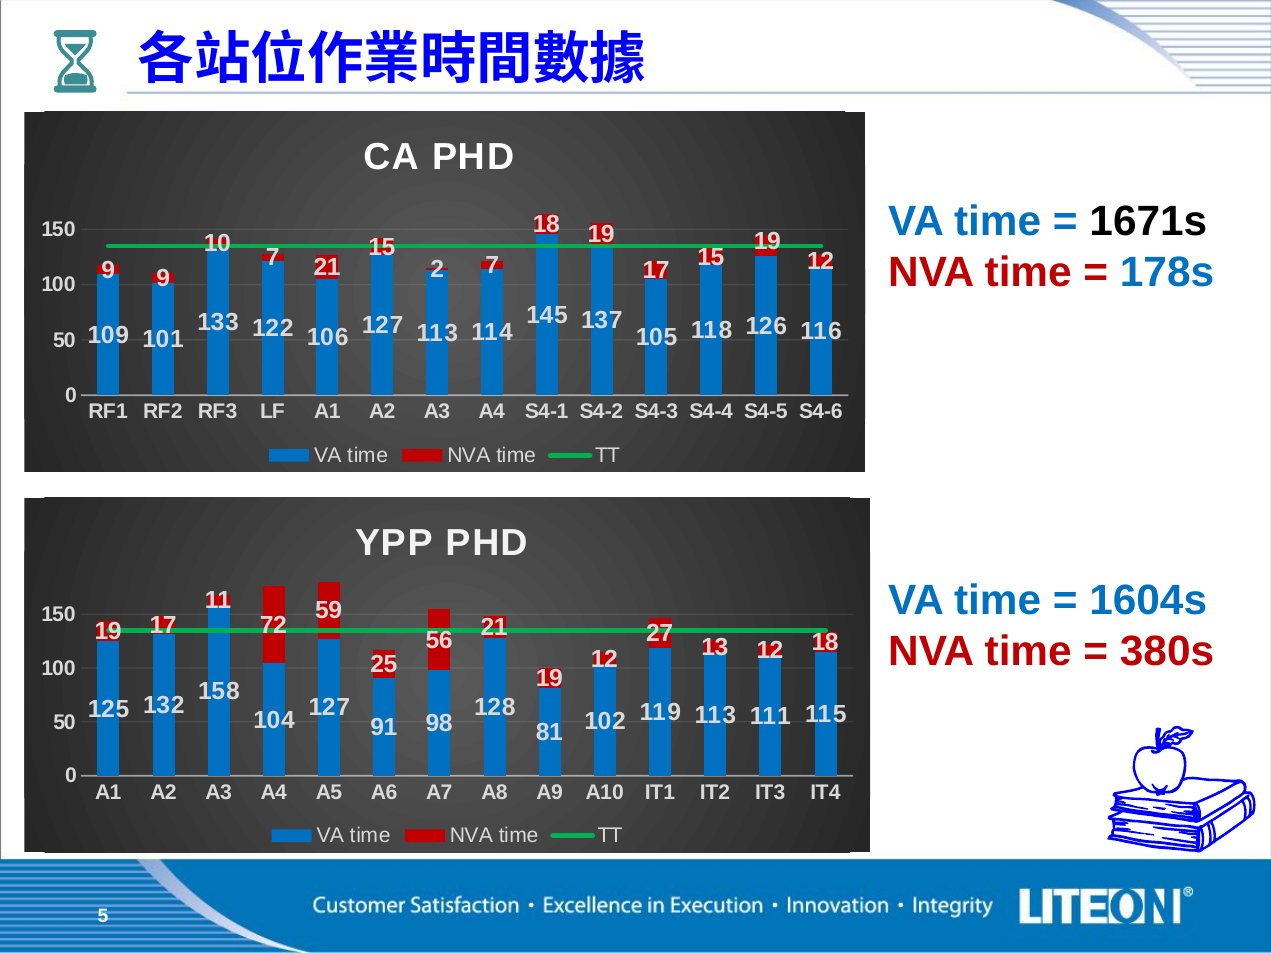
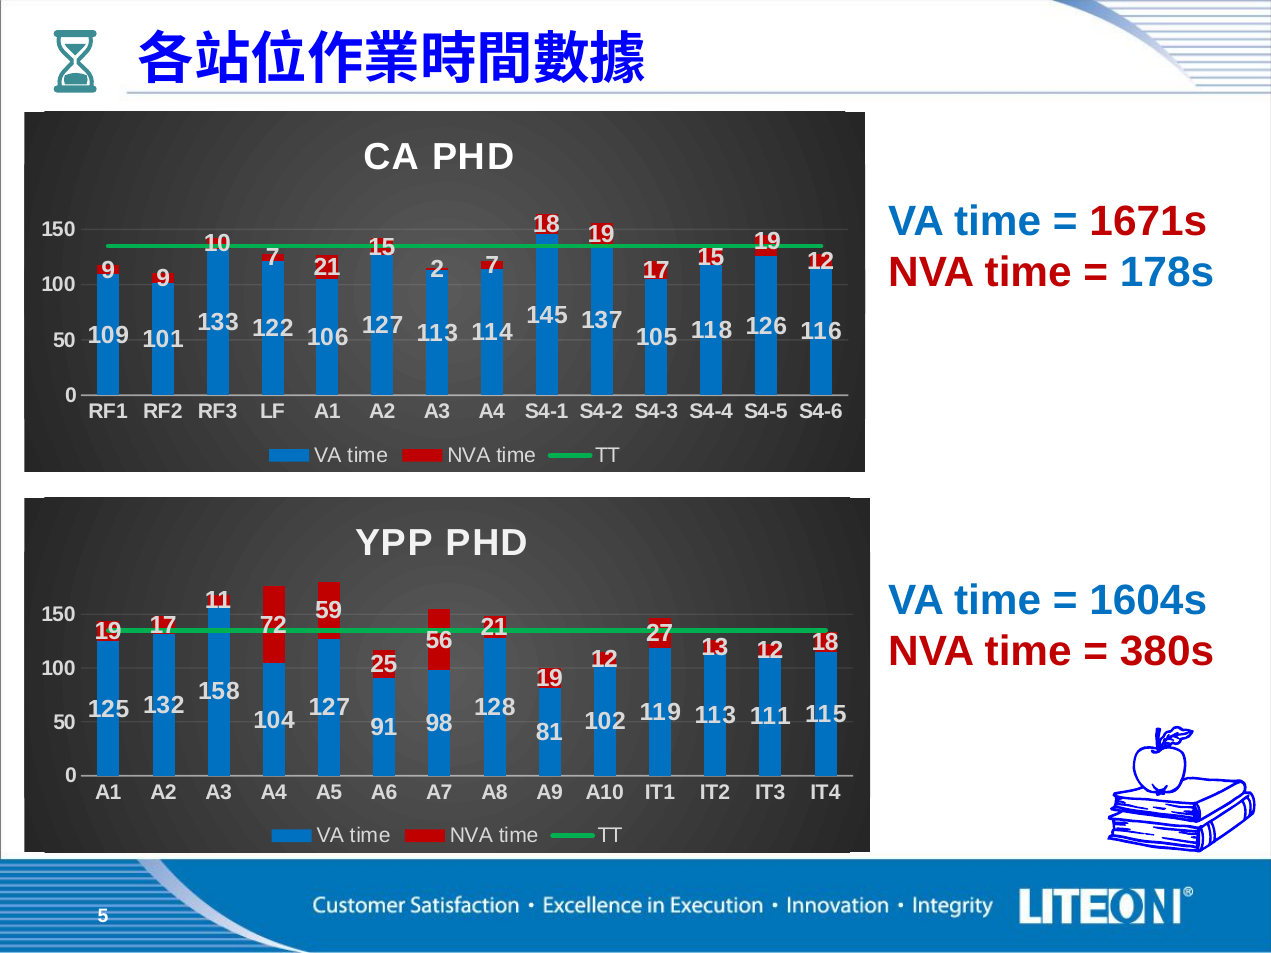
1671s colour: black -> red
